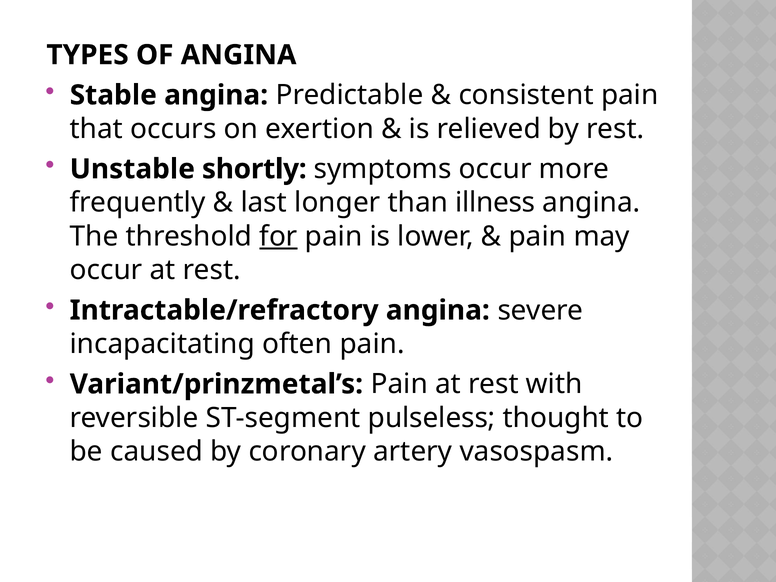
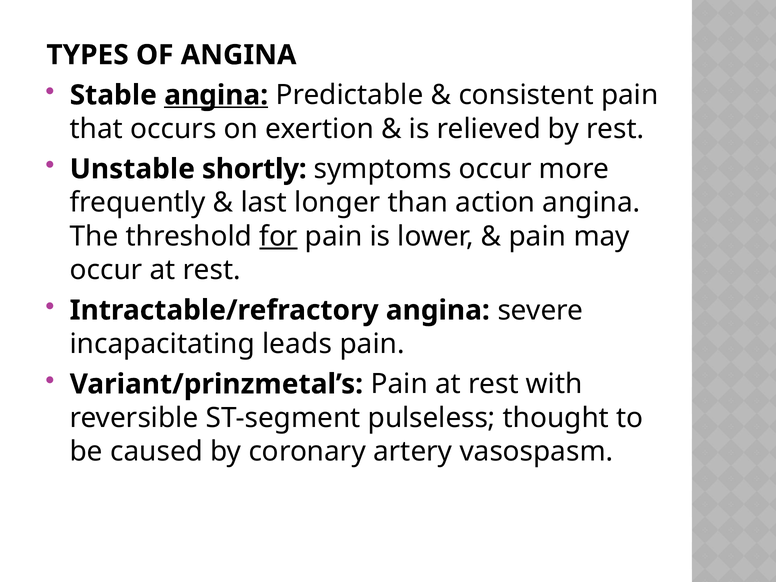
angina at (216, 95) underline: none -> present
illness: illness -> action
often: often -> leads
